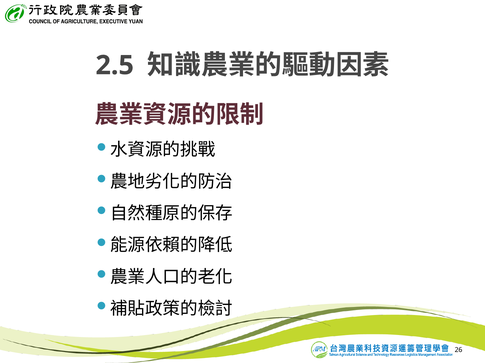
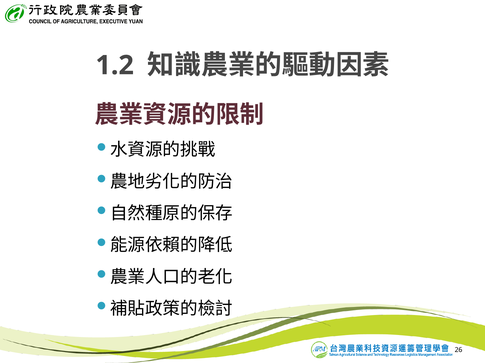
2.5: 2.5 -> 1.2
